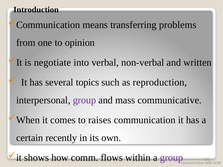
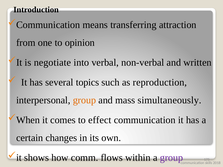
problems: problems -> attraction
group at (84, 100) colour: purple -> orange
communicative: communicative -> simultaneously
raises: raises -> effect
recently: recently -> changes
